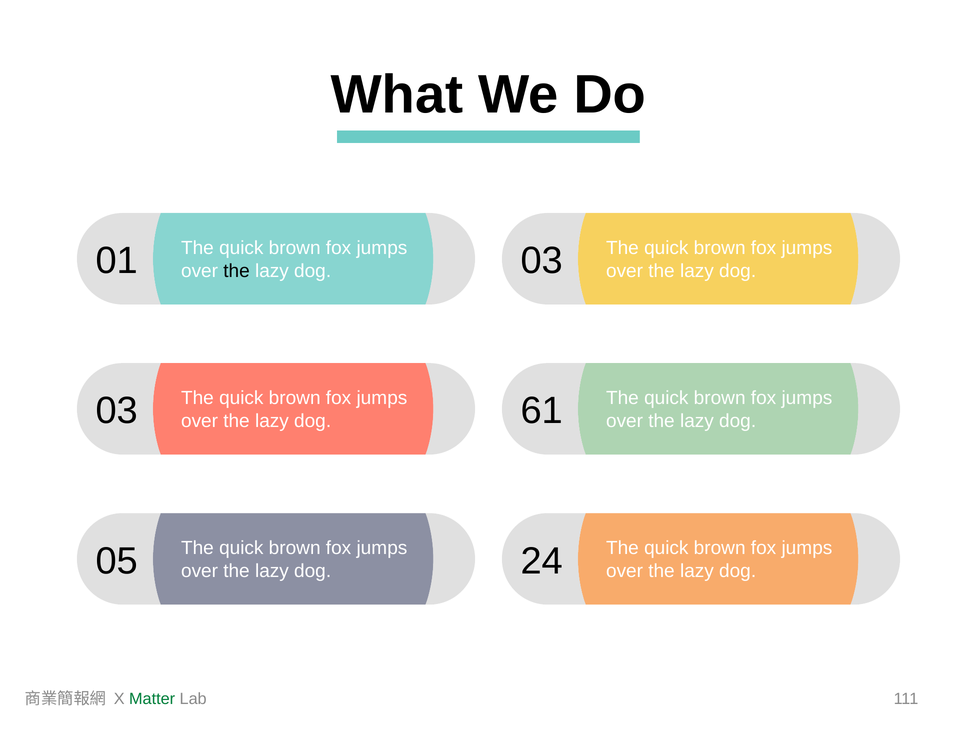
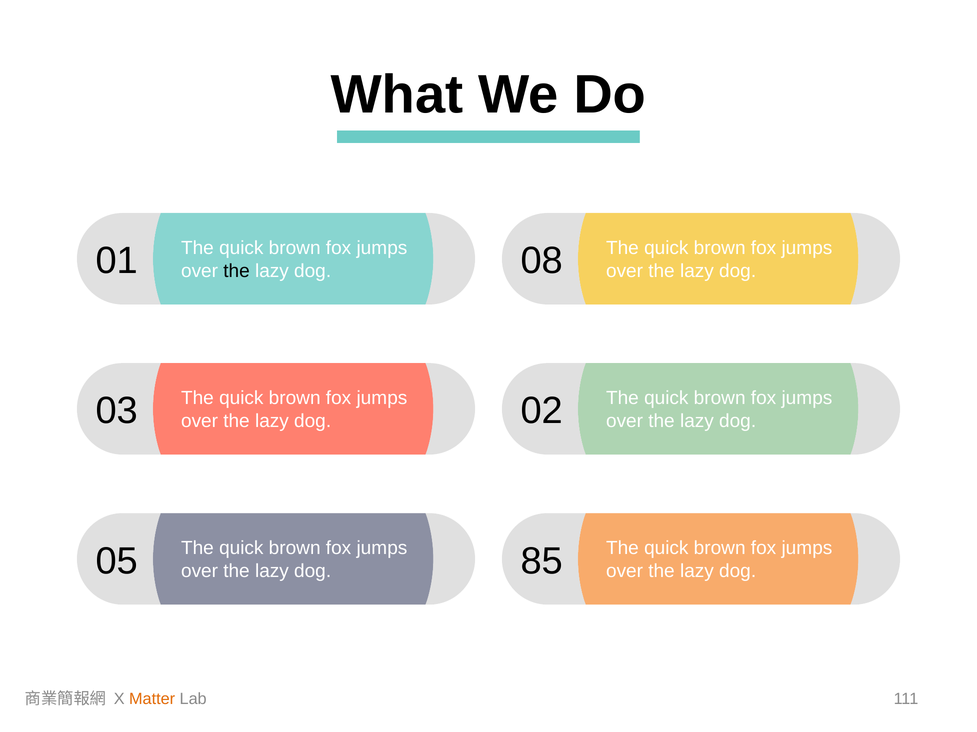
03 at (542, 261): 03 -> 08
61: 61 -> 02
24: 24 -> 85
Matter colour: green -> orange
